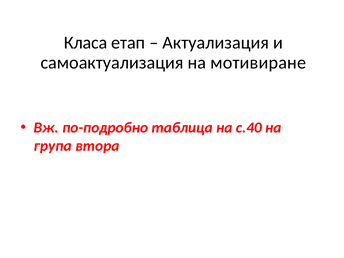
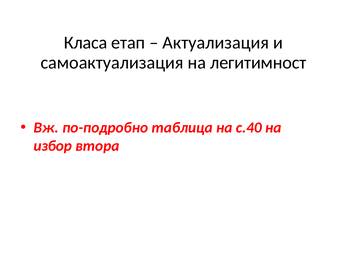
мотивиране: мотивиране -> легитимност
група: група -> избор
